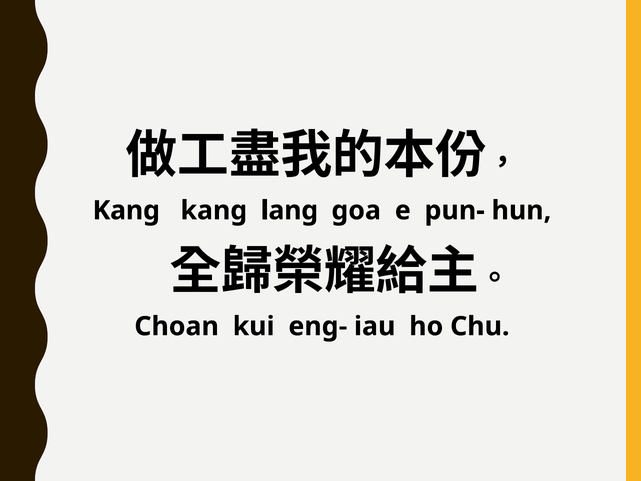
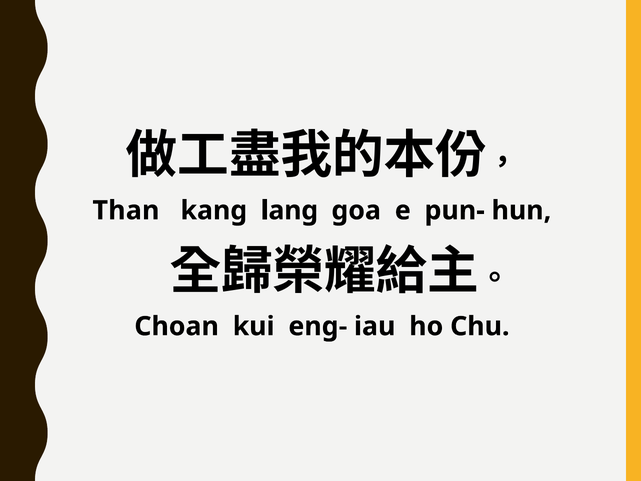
Kang at (126, 210): Kang -> Than
